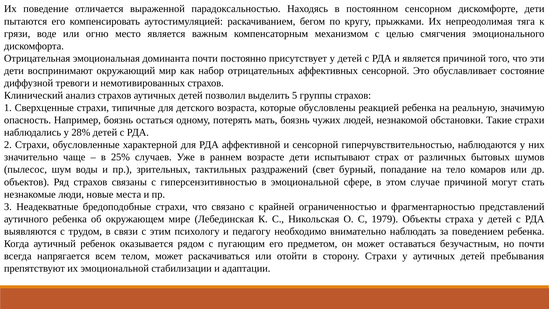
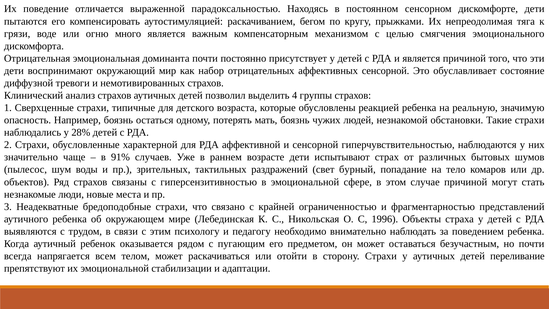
место: место -> много
5: 5 -> 4
25%: 25% -> 91%
1979: 1979 -> 1996
пребывания: пребывания -> переливание
